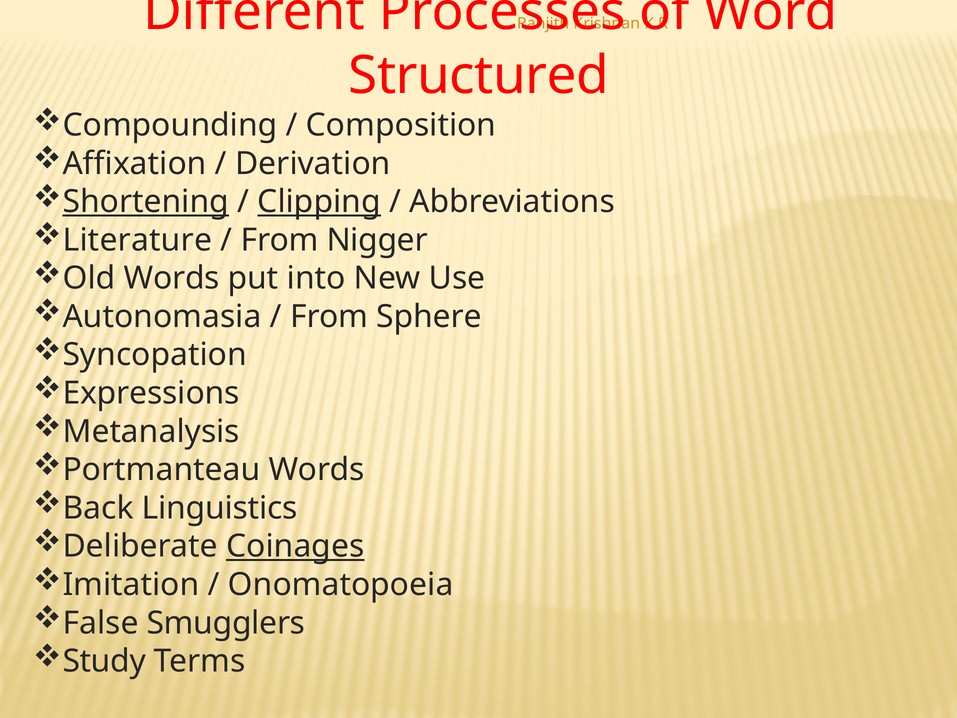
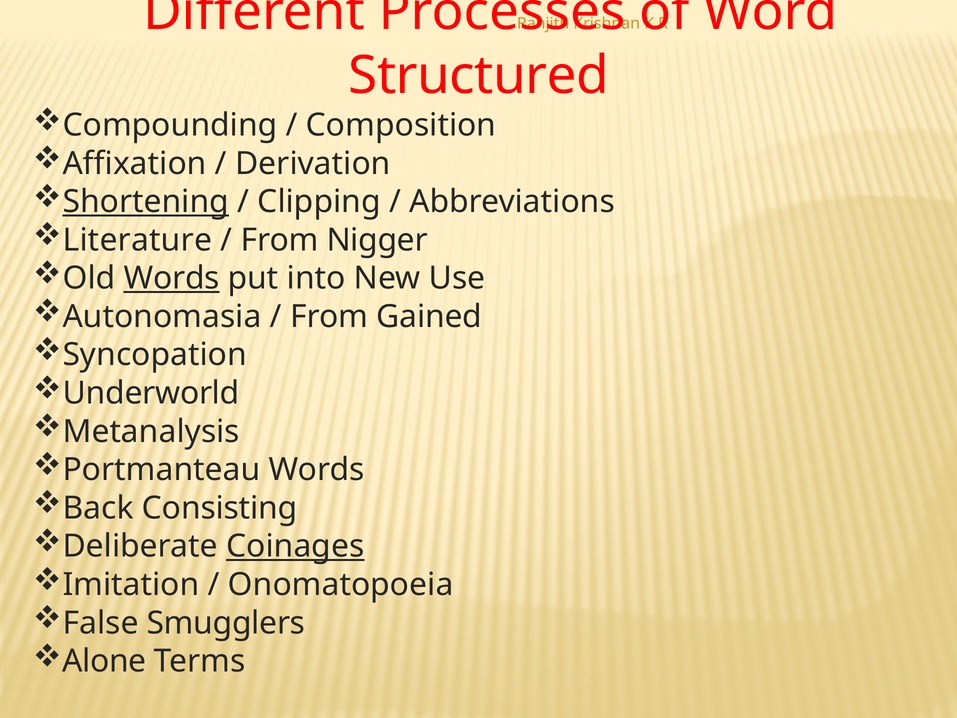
Clipping underline: present -> none
Words at (172, 278) underline: none -> present
Sphere: Sphere -> Gained
Expressions: Expressions -> Underworld
Linguistics: Linguistics -> Consisting
Study: Study -> Alone
